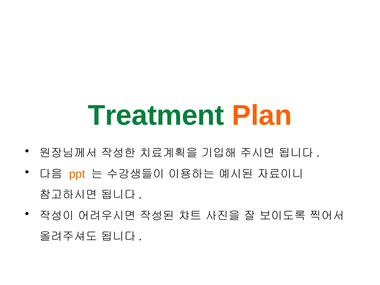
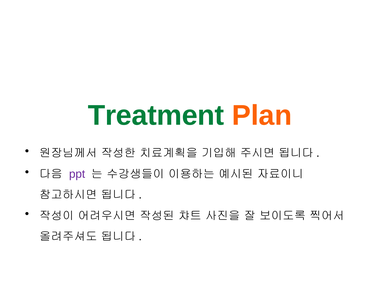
ppt colour: orange -> purple
